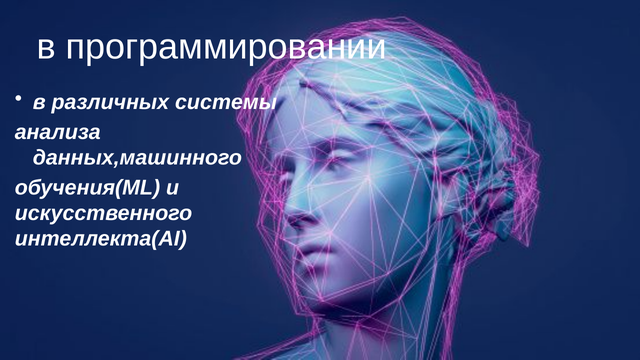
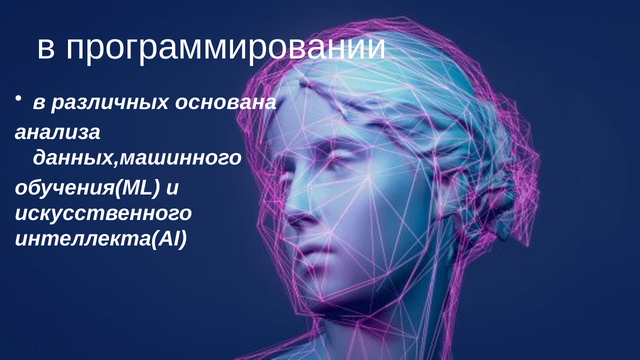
системы: системы -> основана
